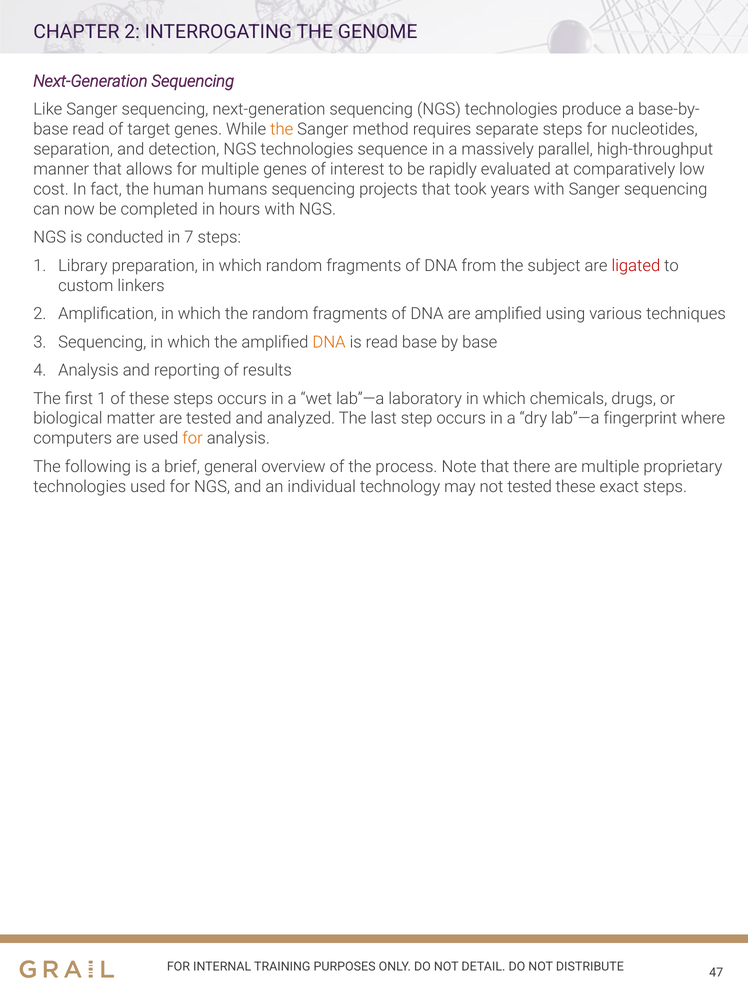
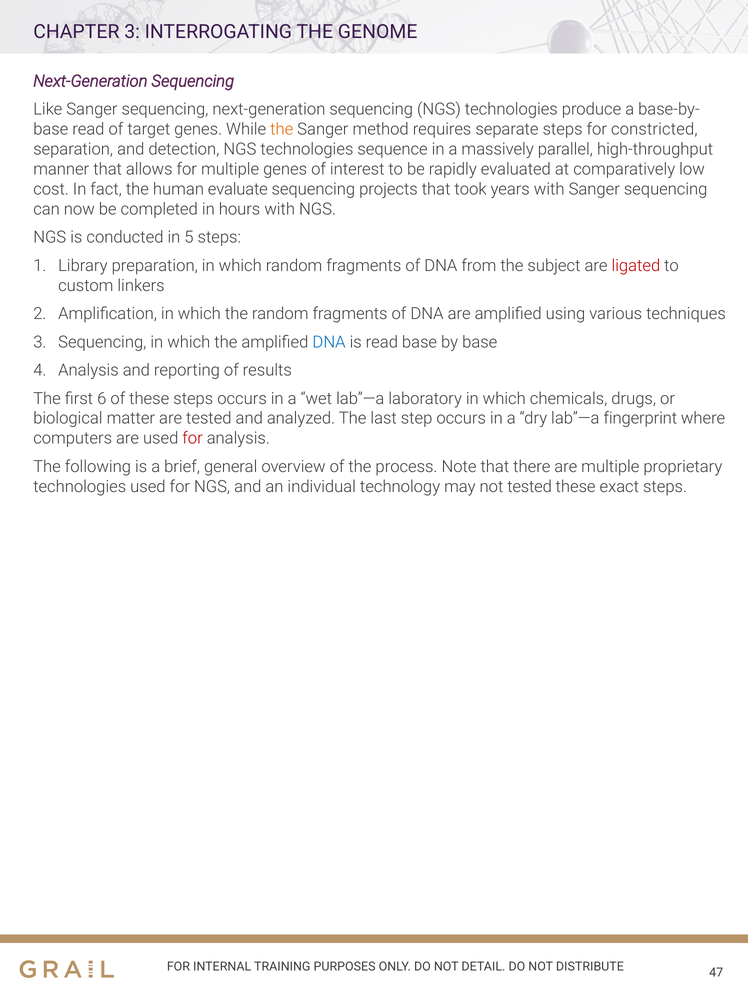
CHAPTER 2: 2 -> 3
nucleotides: nucleotides -> constricted
humans: humans -> evaluate
7: 7 -> 5
DNA at (329, 342) colour: orange -> blue
first 1: 1 -> 6
for at (193, 439) colour: orange -> red
